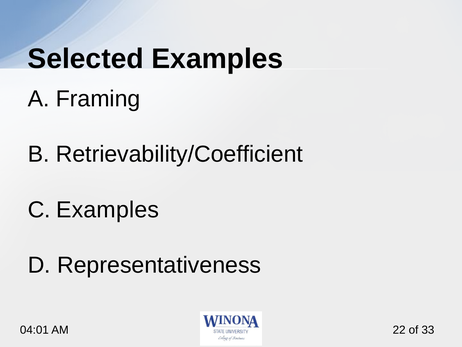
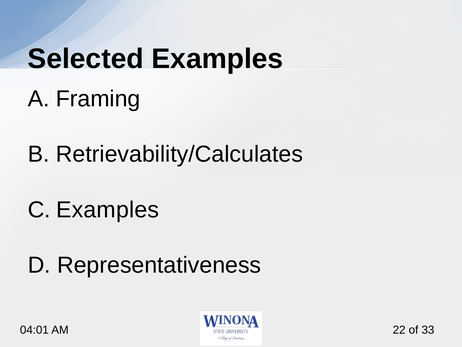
Retrievability/Coefficient: Retrievability/Coefficient -> Retrievability/Calculates
